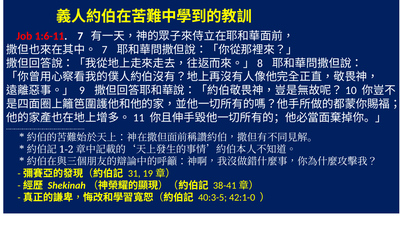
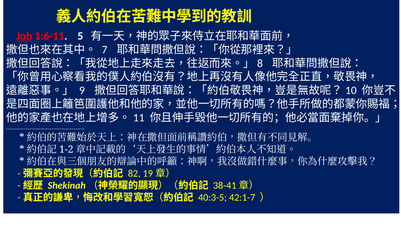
Job underline: none -> present
1:6-11 7: 7 -> 5
31: 31 -> 82
42:1-0: 42:1-0 -> 42:1-7
